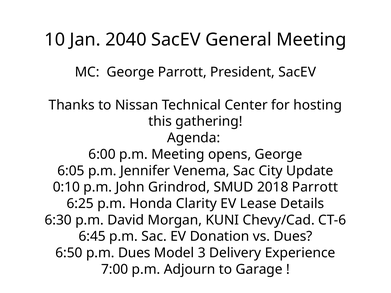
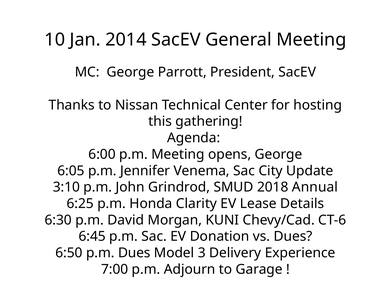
2040: 2040 -> 2014
0:10: 0:10 -> 3:10
2018 Parrott: Parrott -> Annual
